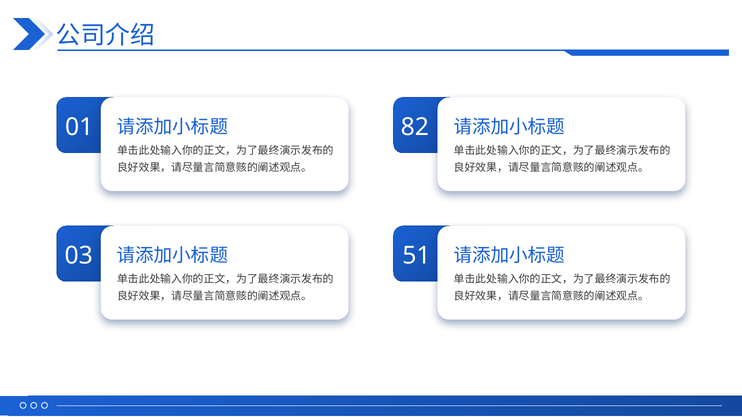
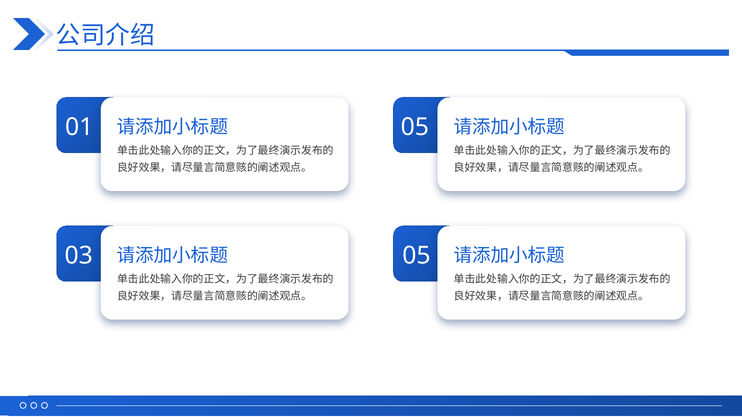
82 at (415, 127): 82 -> 05
51 at (416, 256): 51 -> 05
